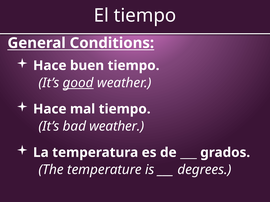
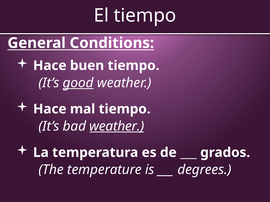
weather at (117, 127) underline: none -> present
